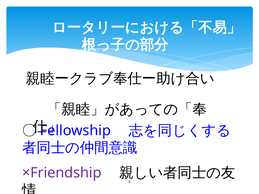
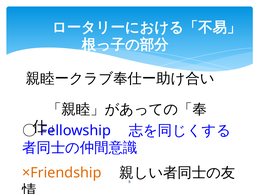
×Friendship colour: purple -> orange
